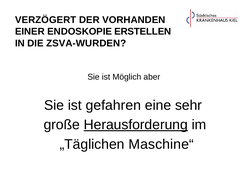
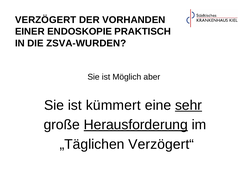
ERSTELLEN: ERSTELLEN -> PRAKTISCH
gefahren: gefahren -> kümmert
sehr underline: none -> present
Maschine“: Maschine“ -> Verzögert“
